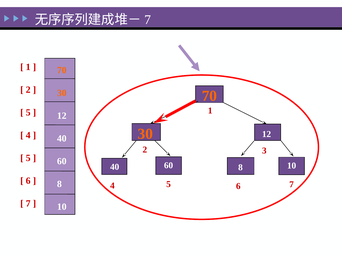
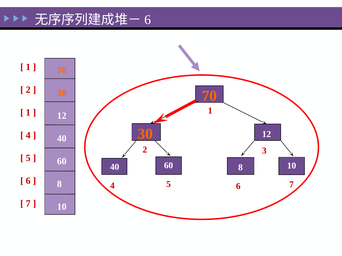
7 at (148, 20): 7 -> 6
5 at (28, 113): 5 -> 1
